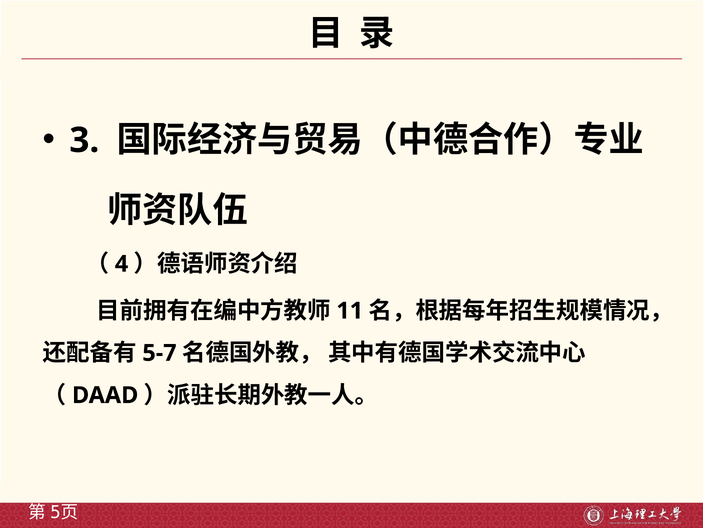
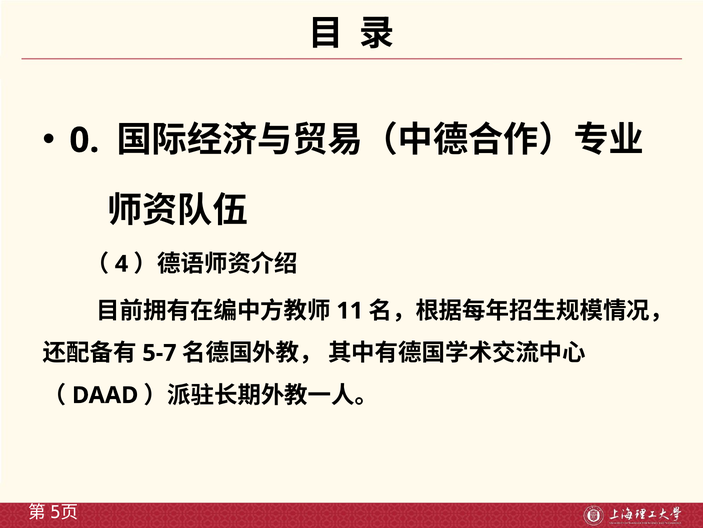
3: 3 -> 0
